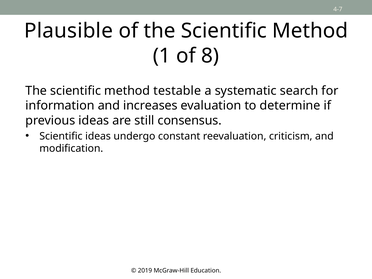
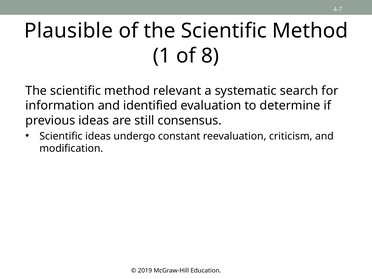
testable: testable -> relevant
increases: increases -> identified
